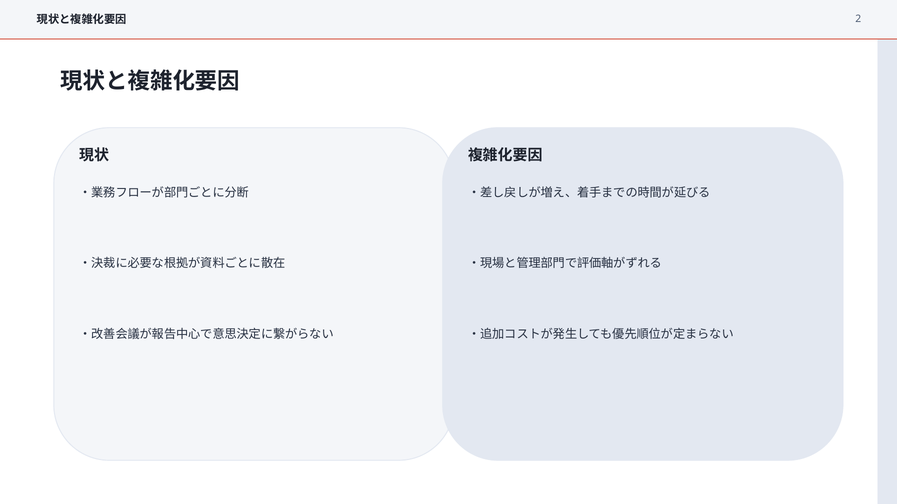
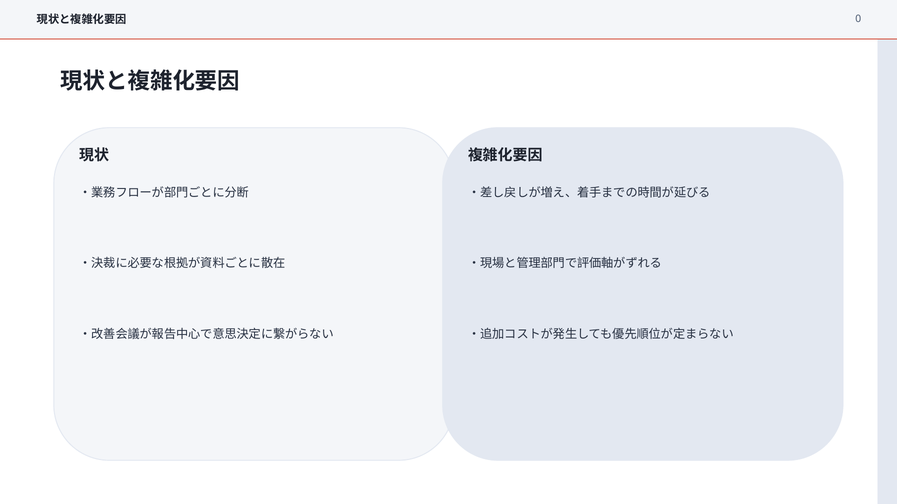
2: 2 -> 0
